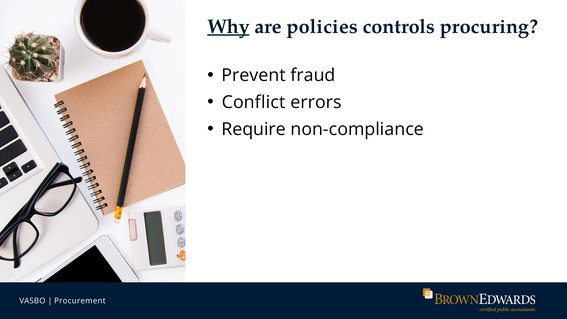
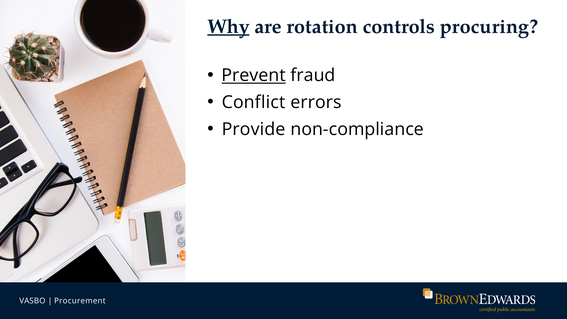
policies: policies -> rotation
Prevent underline: none -> present
Require: Require -> Provide
